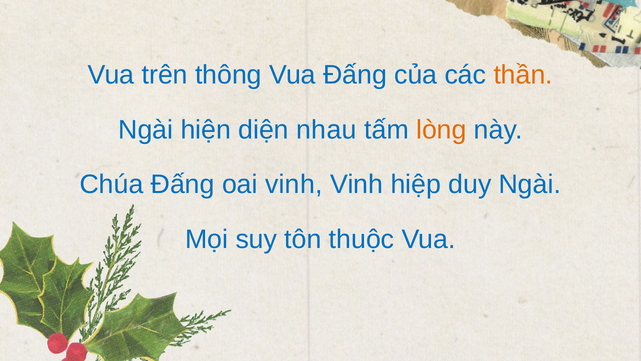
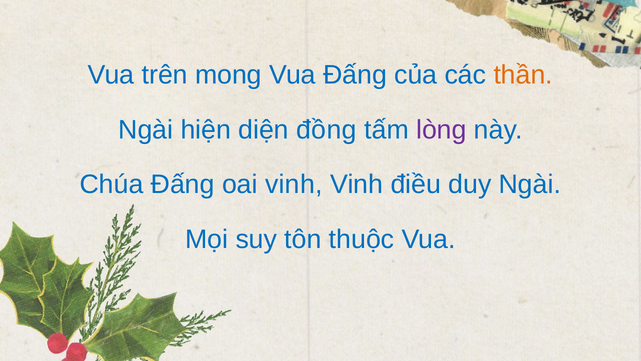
thông: thông -> mong
nhau: nhau -> đồng
lòng colour: orange -> purple
hiệp: hiệp -> điều
